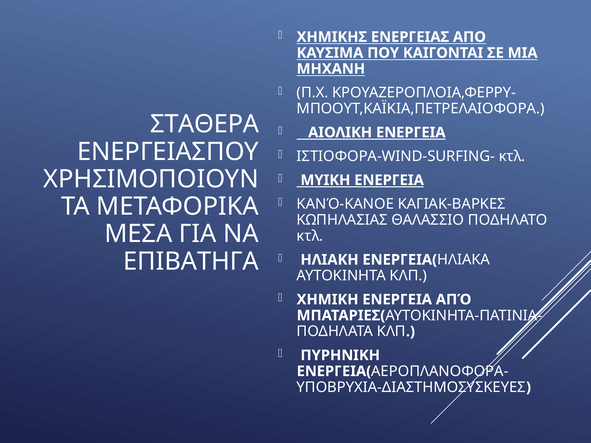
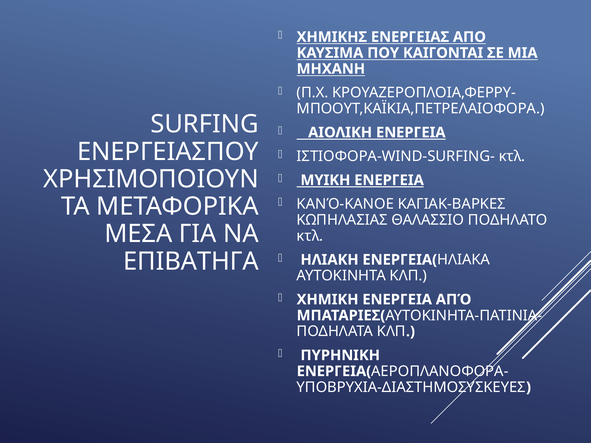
ΣΤΑΘΕΡΑ: ΣΤΑΘΕΡΑ -> SURFING
